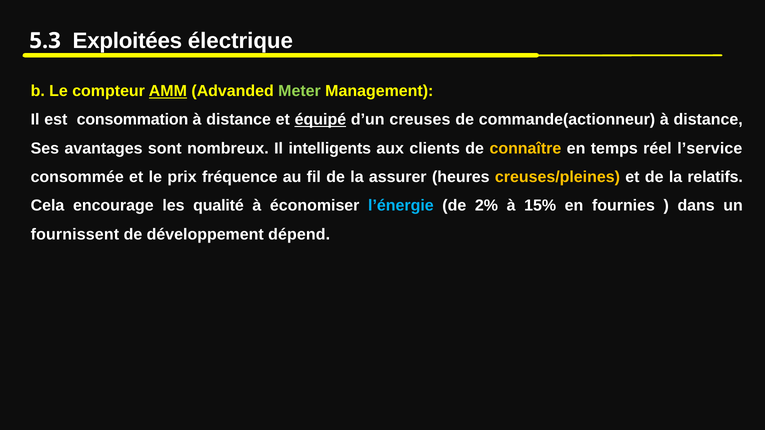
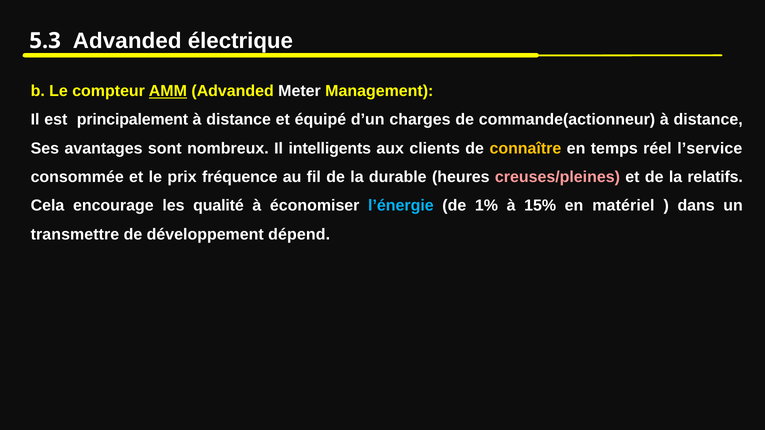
Exploitées at (127, 41): Exploitées -> Advanded
Meter colour: light green -> white
consommation: consommation -> principalement
équipé underline: present -> none
creuses: creuses -> charges
assurer: assurer -> durable
creuses/pleines colour: yellow -> pink
2%: 2% -> 1%
fournies: fournies -> matériel
fournissent: fournissent -> transmettre
